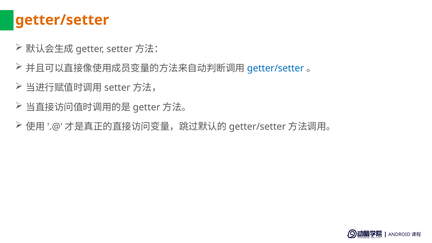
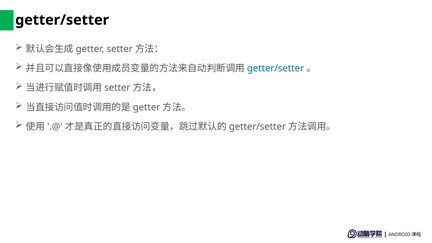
getter/setter at (62, 20) colour: orange -> black
